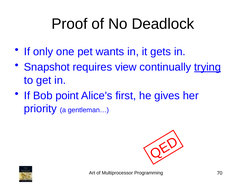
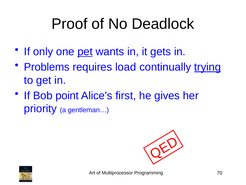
pet underline: none -> present
Snapshot: Snapshot -> Problems
view: view -> load
